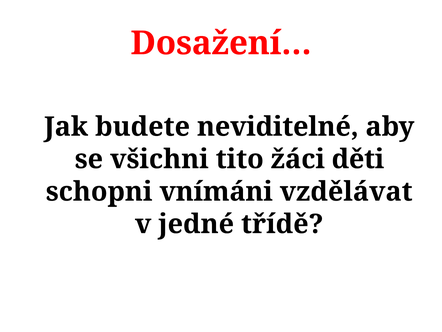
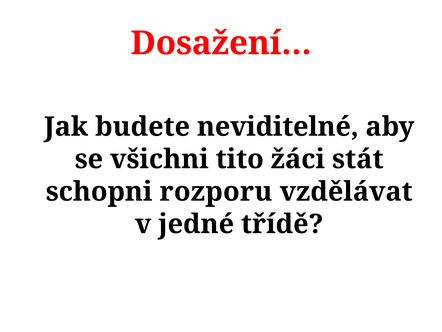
děti: děti -> stát
vnímáni: vnímáni -> rozporu
